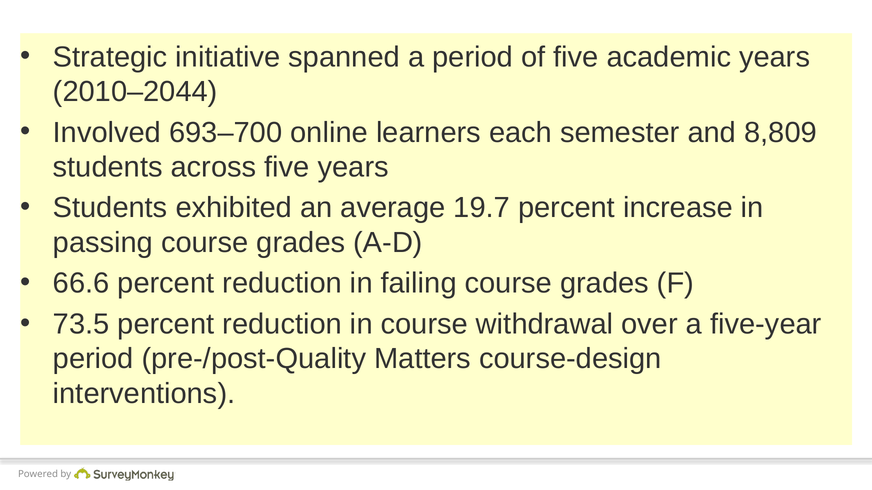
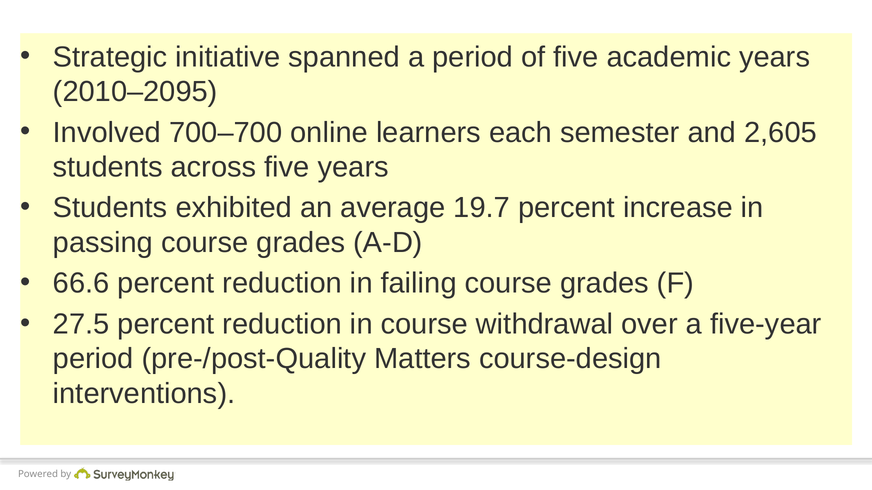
2010–2044: 2010–2044 -> 2010–2095
693–700: 693–700 -> 700–700
8,809: 8,809 -> 2,605
73.5: 73.5 -> 27.5
